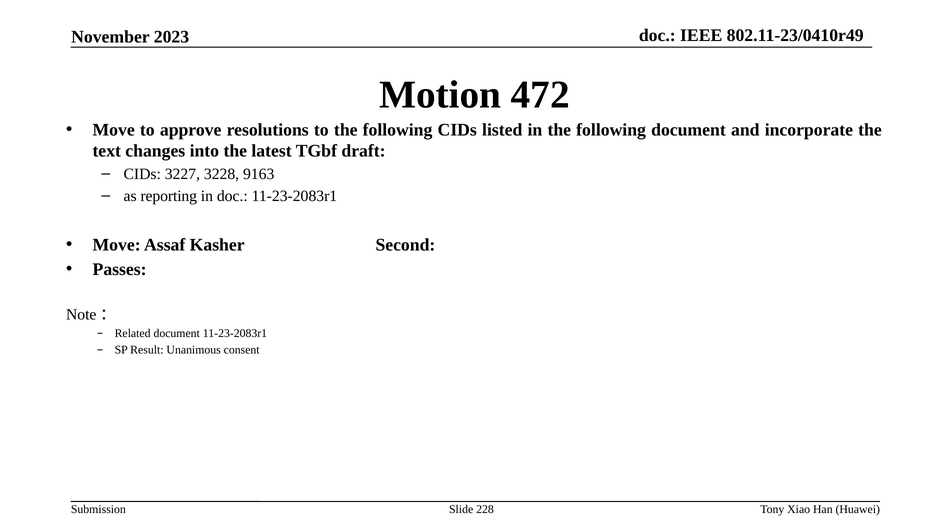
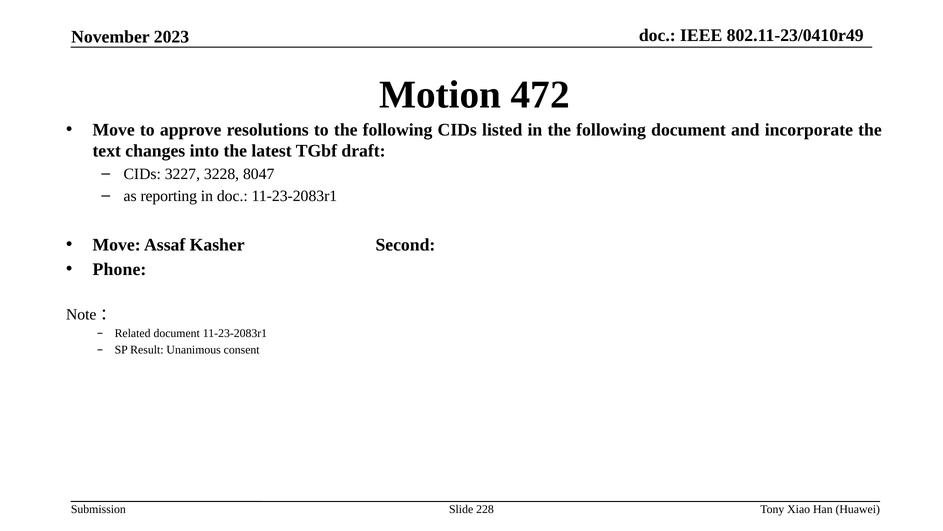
9163: 9163 -> 8047
Passes: Passes -> Phone
